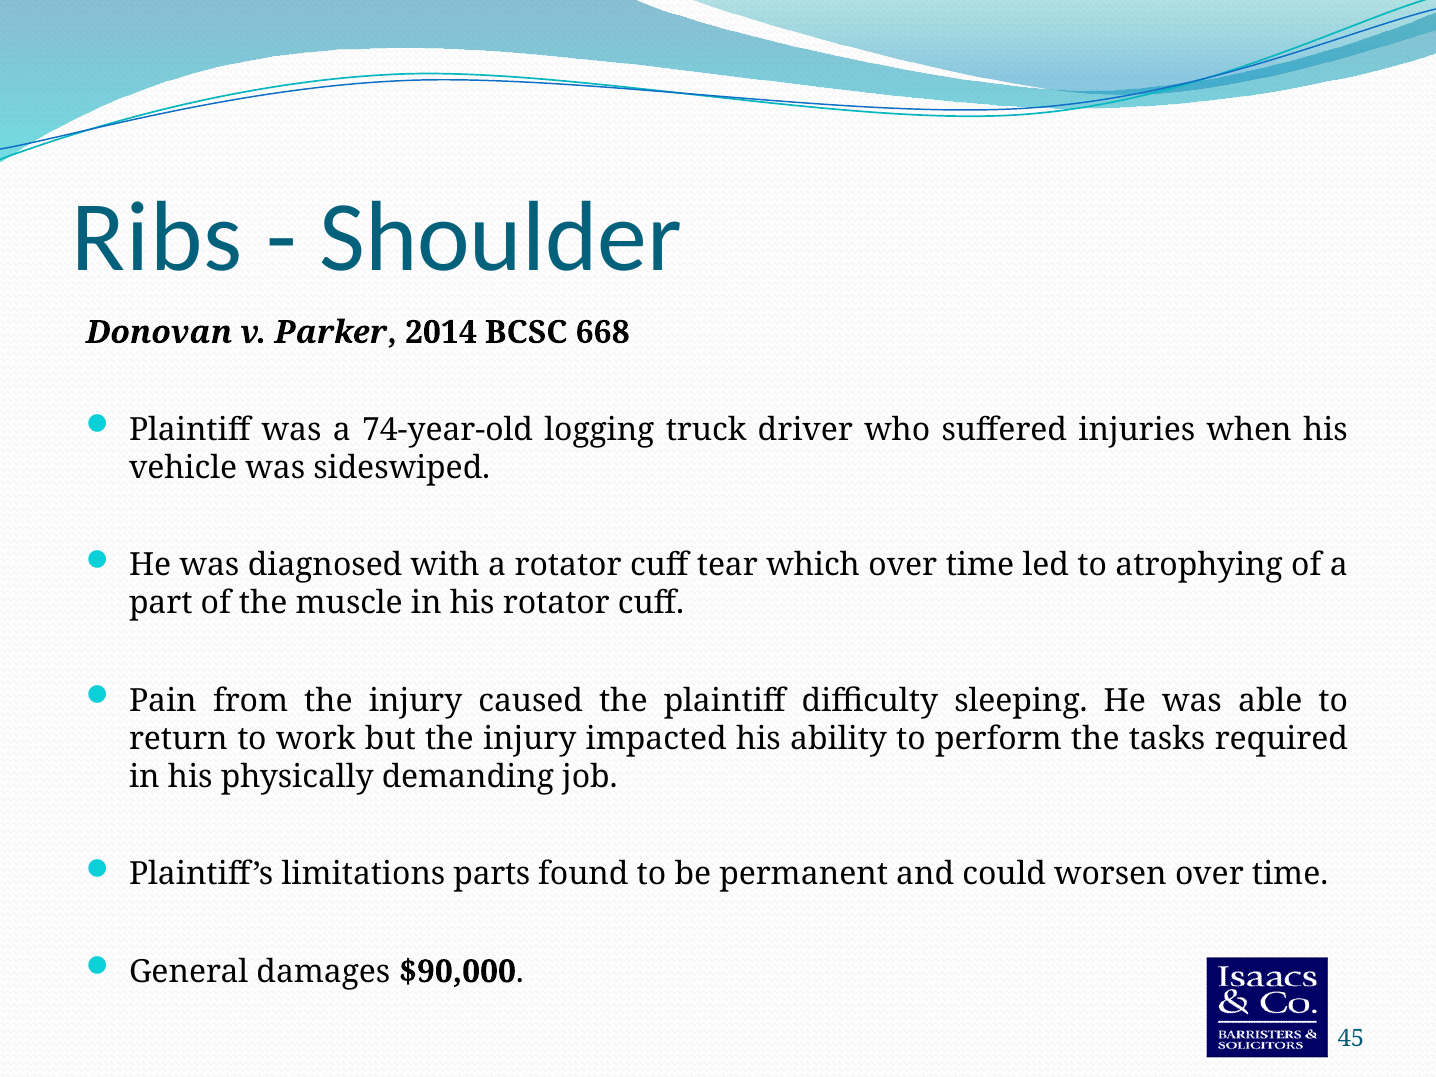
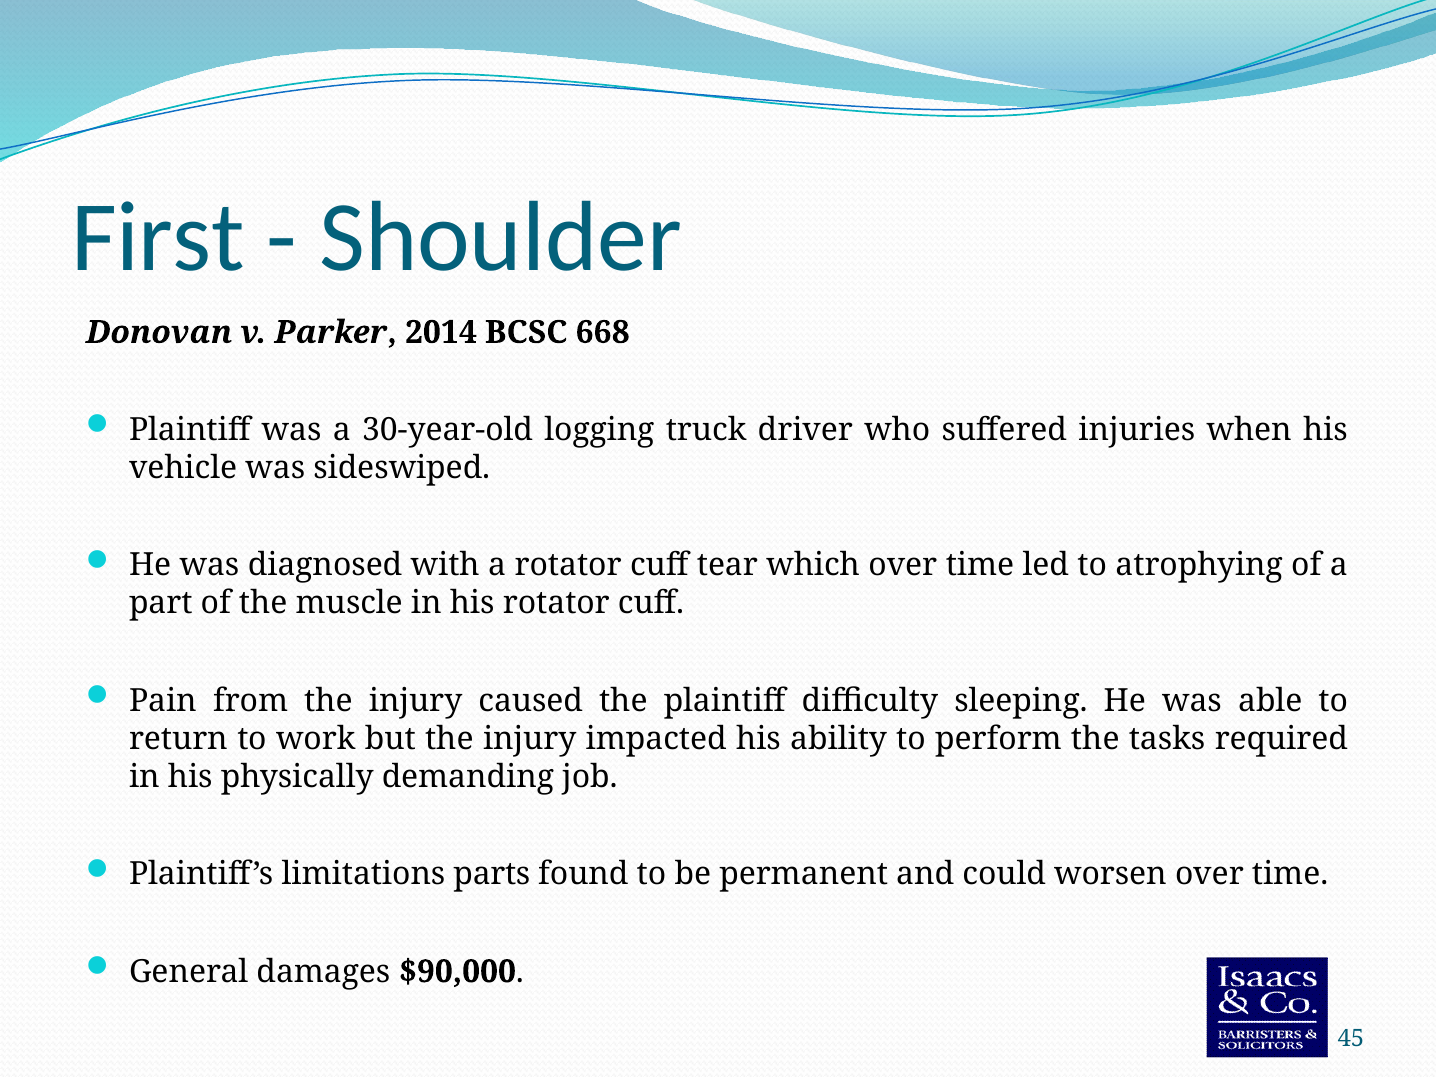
Ribs: Ribs -> First
74-year-old: 74-year-old -> 30-year-old
